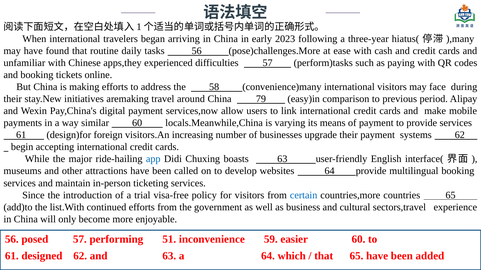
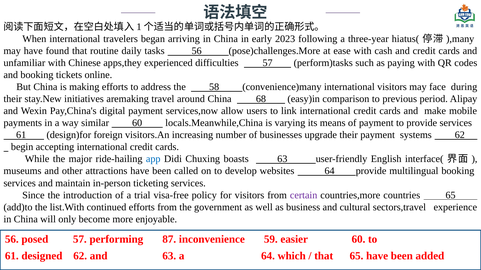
79: 79 -> 68
certain colour: blue -> purple
51: 51 -> 87
